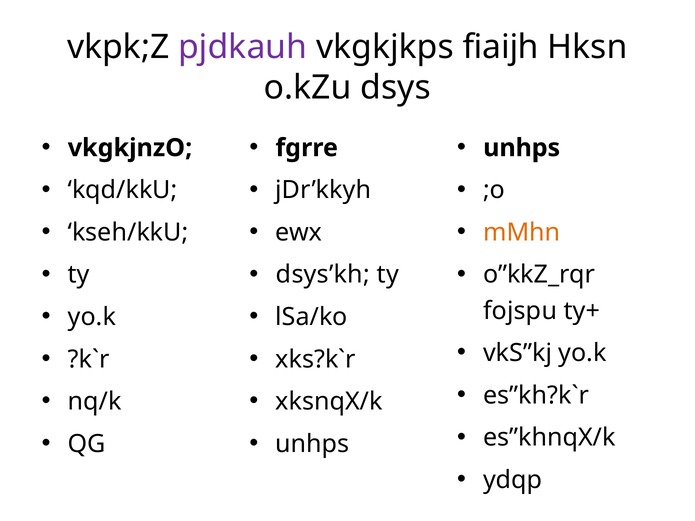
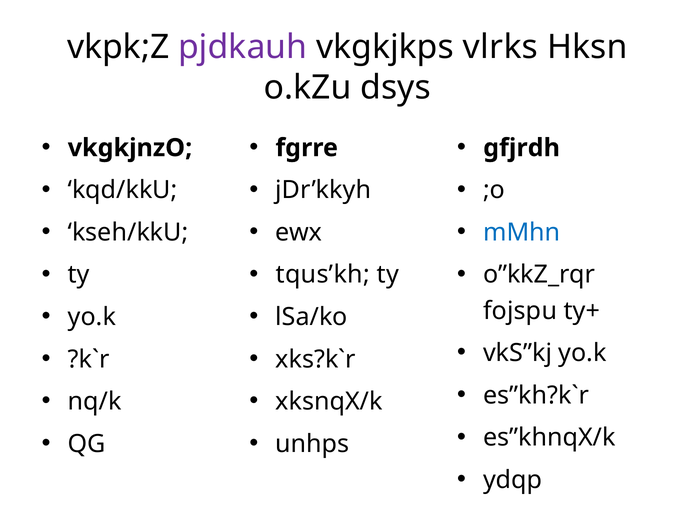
fiaijh: fiaijh -> vlrks
unhps at (522, 148): unhps -> gfjrdh
mMhn colour: orange -> blue
dsys’kh: dsys’kh -> tqus’kh
